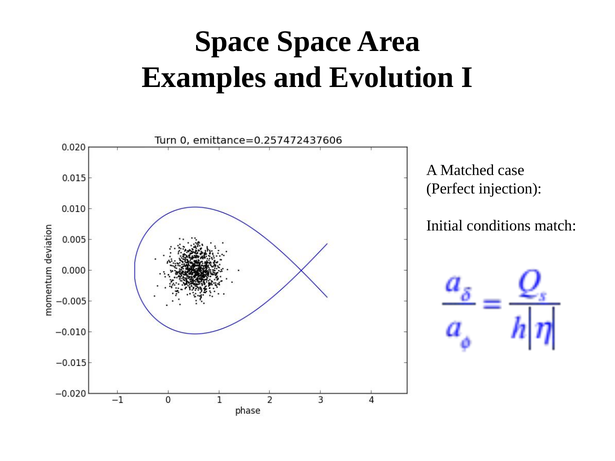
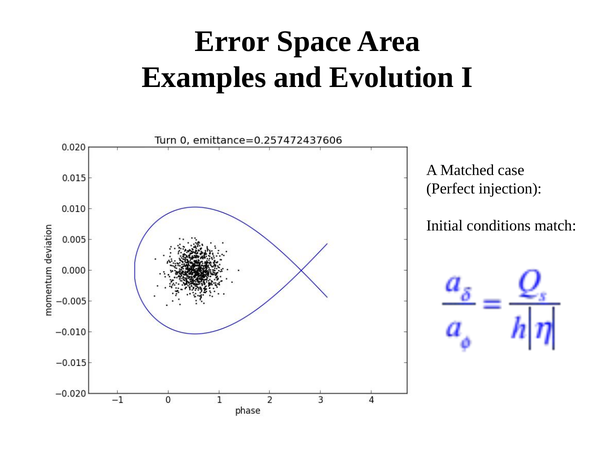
Space at (232, 42): Space -> Error
